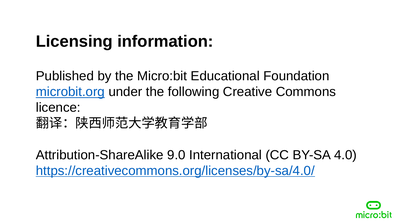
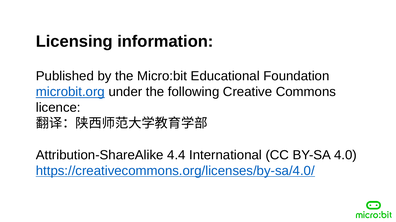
9.0: 9.0 -> 4.4
